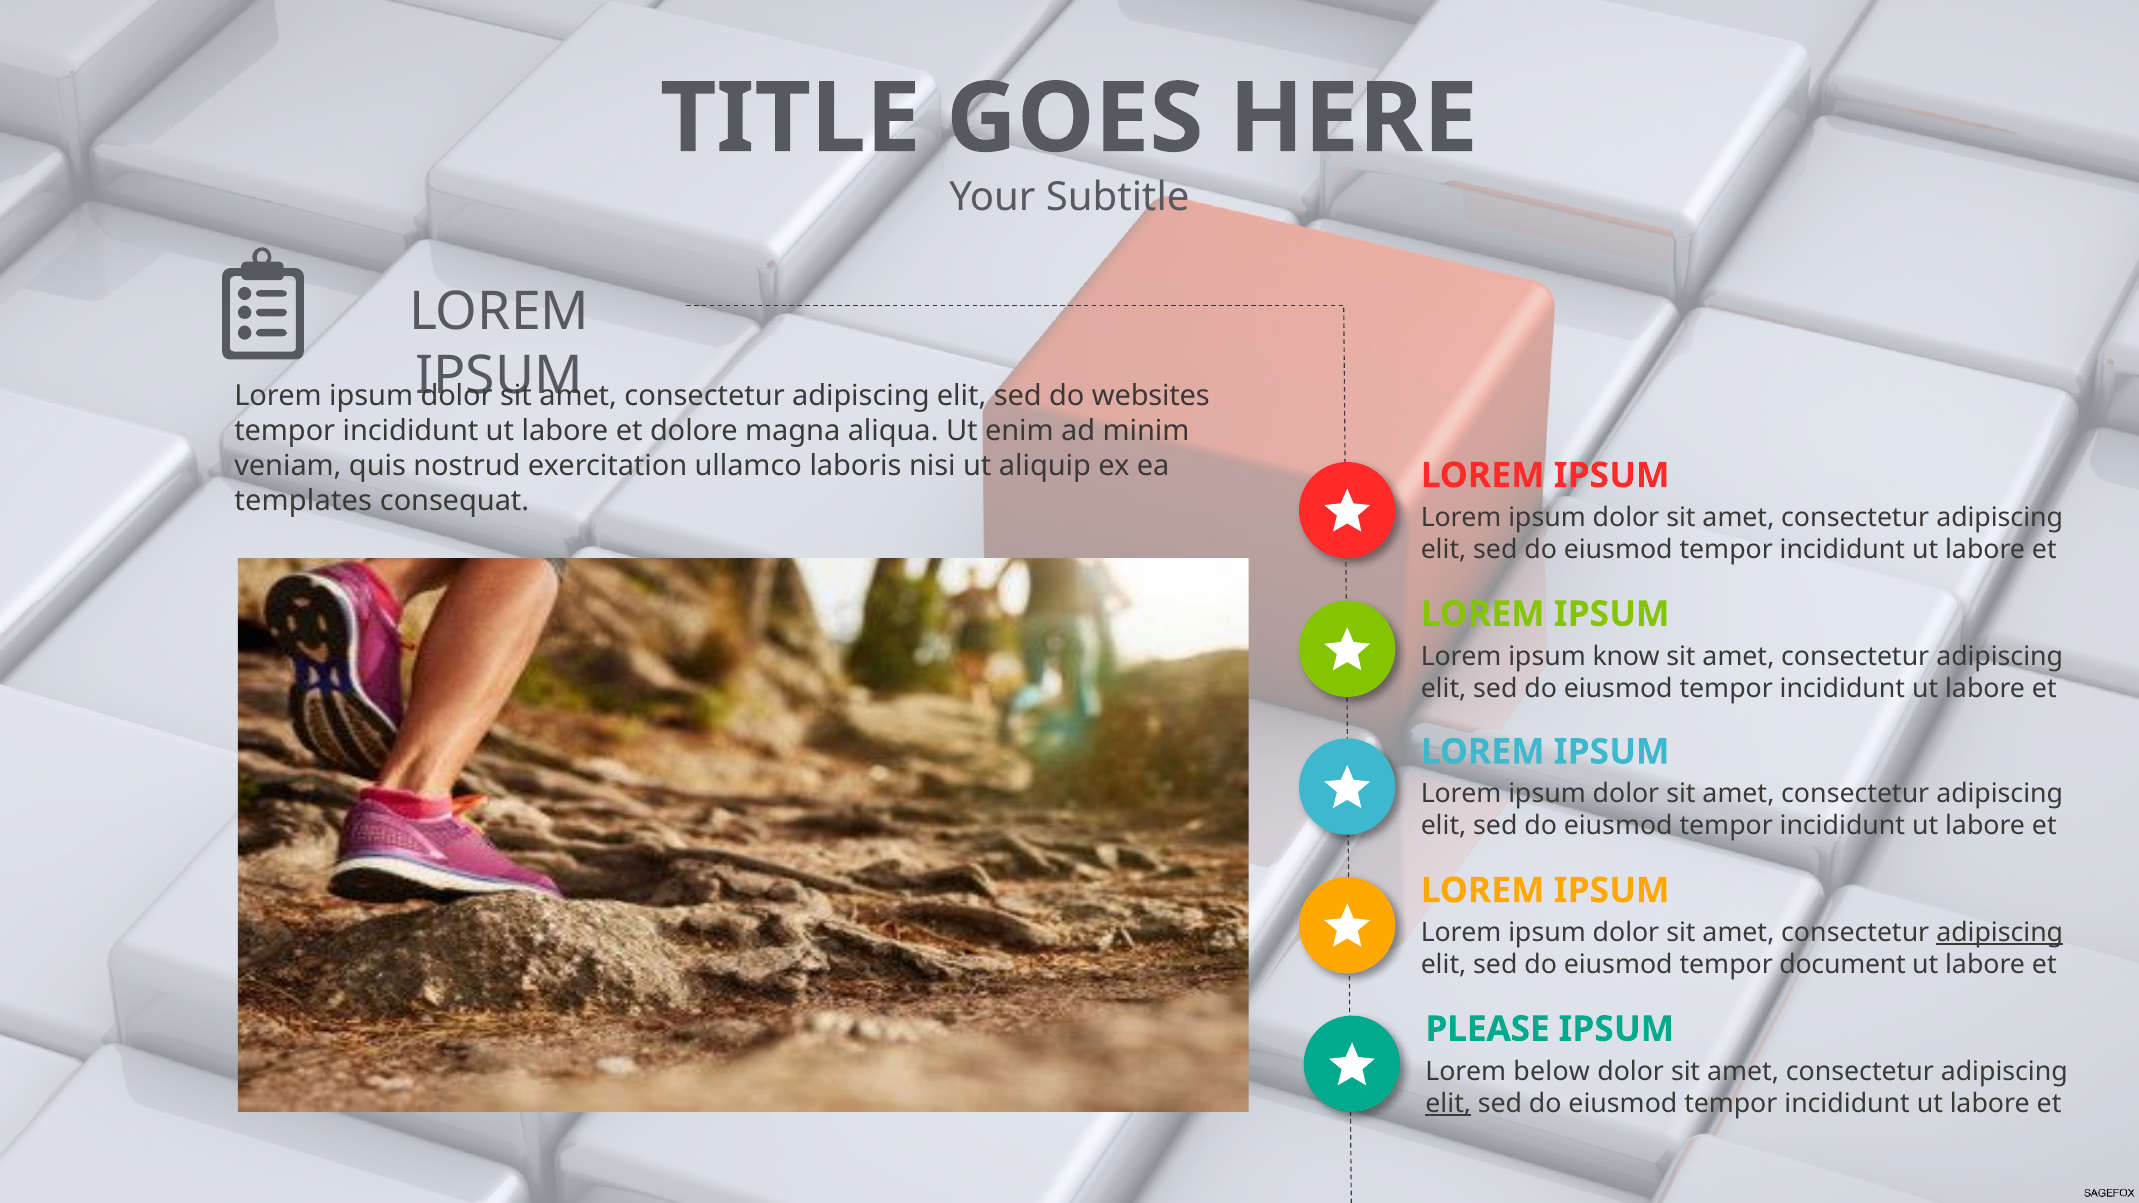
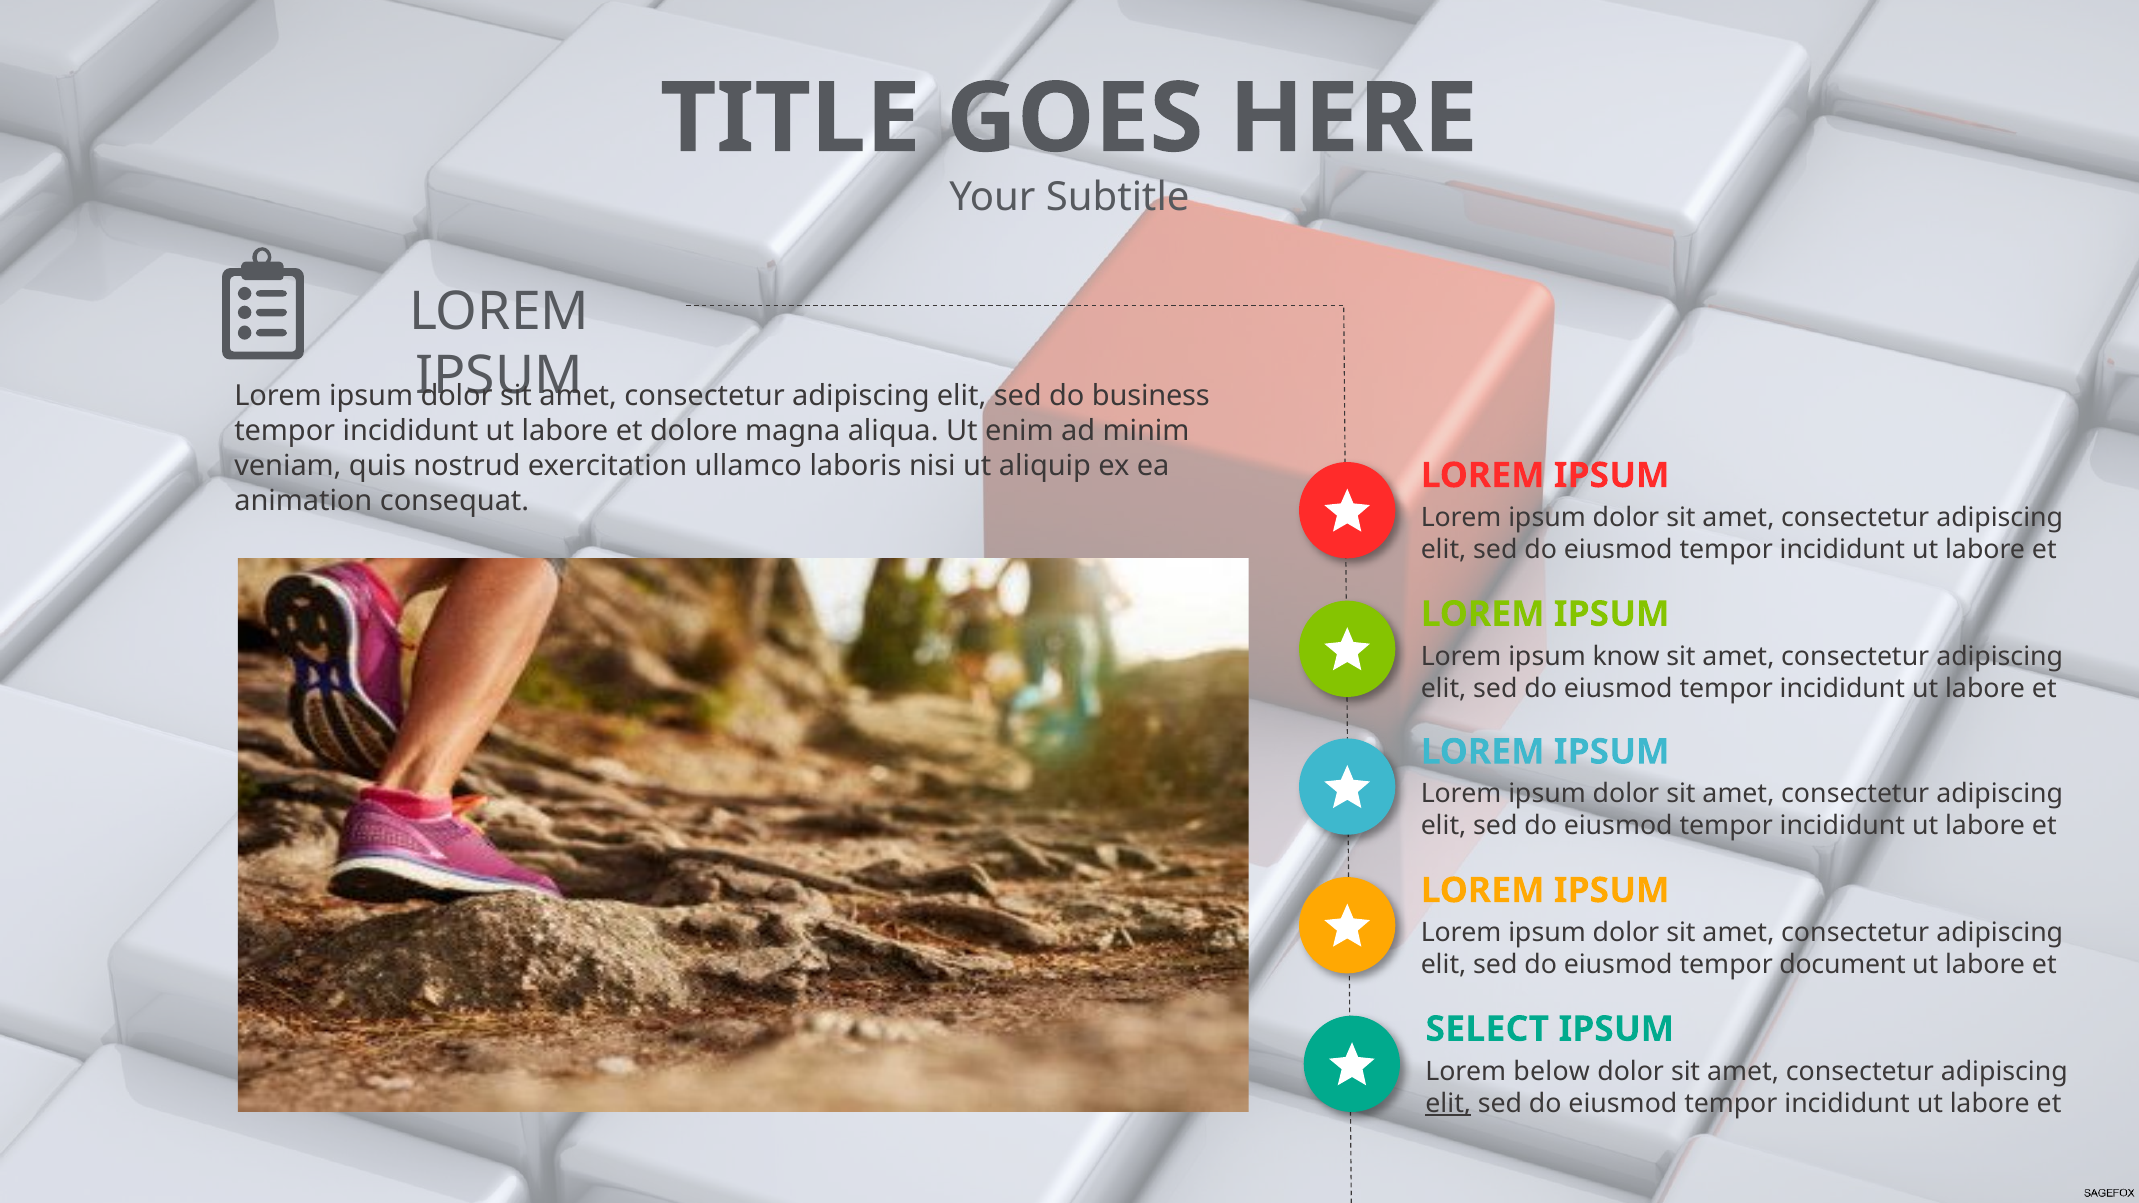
websites: websites -> business
templates: templates -> animation
adipiscing at (2000, 933) underline: present -> none
PLEASE: PLEASE -> SELECT
